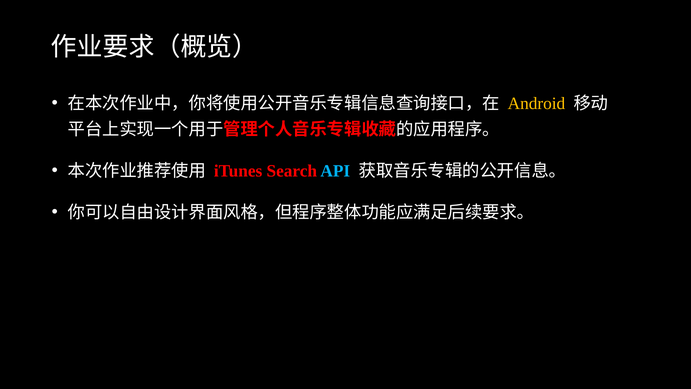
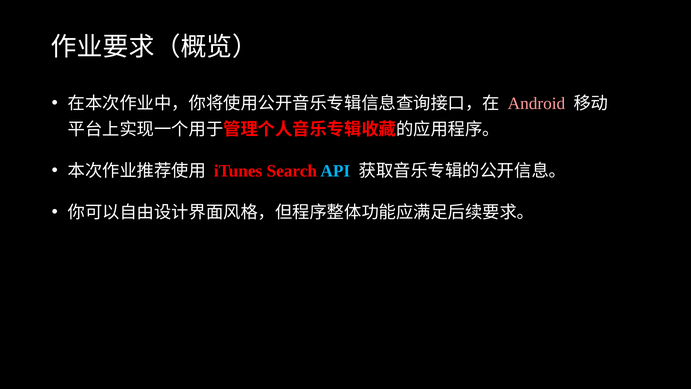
Android colour: yellow -> pink
